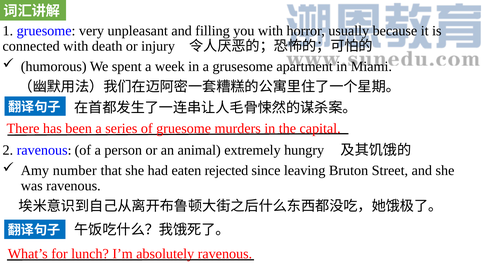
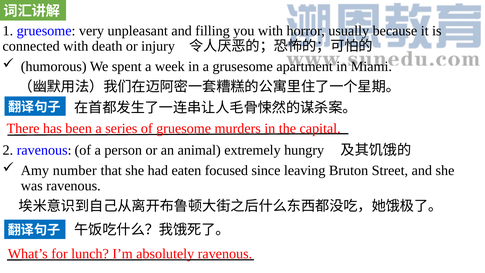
rejected: rejected -> focused
